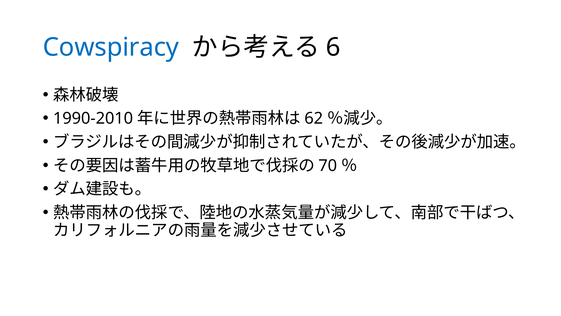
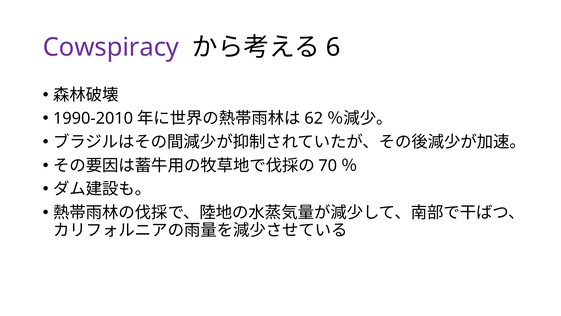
Cowspiracy colour: blue -> purple
